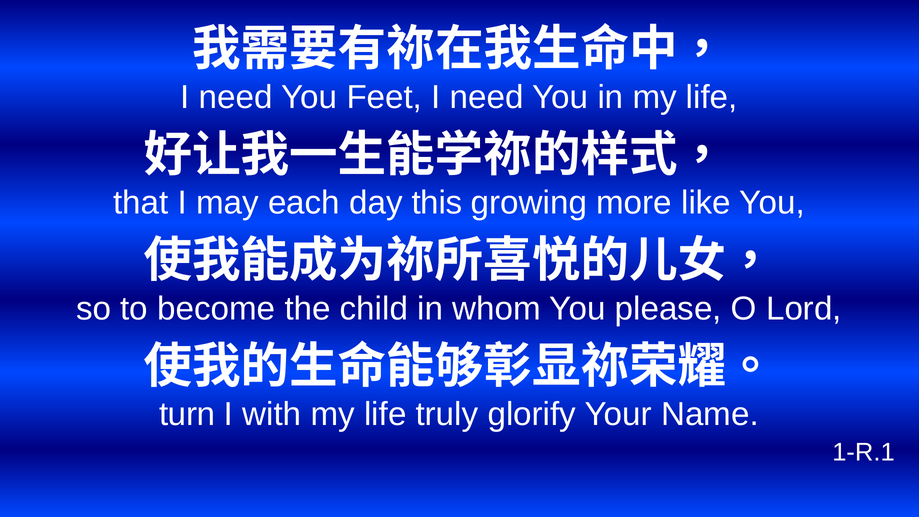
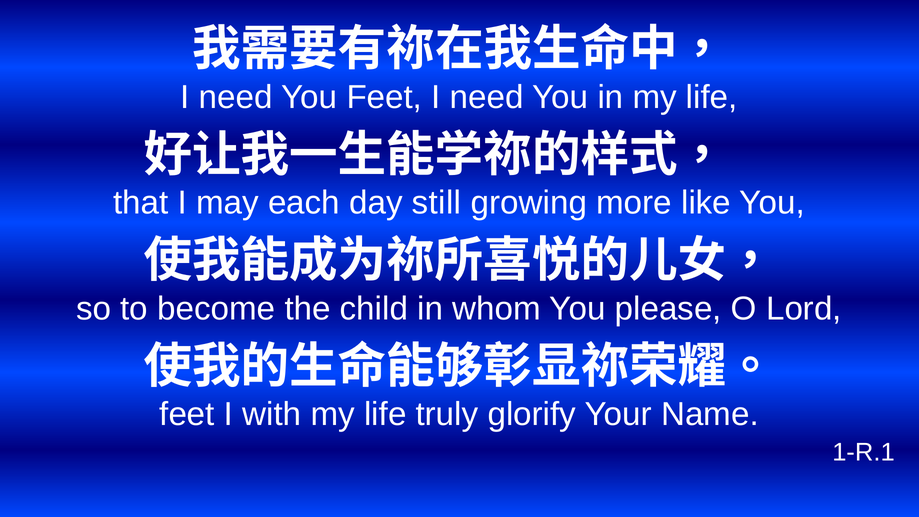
this: this -> still
turn at (187, 414): turn -> feet
